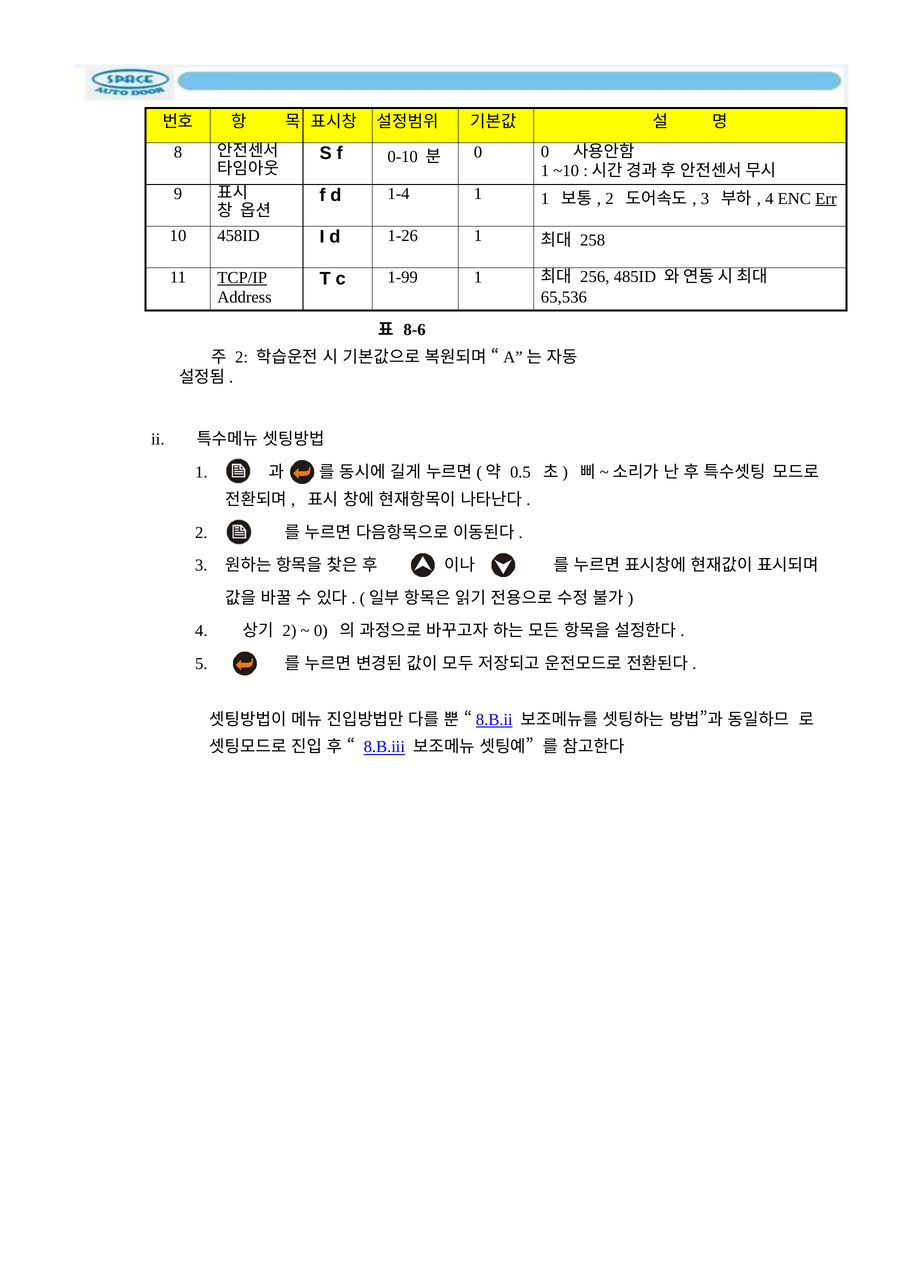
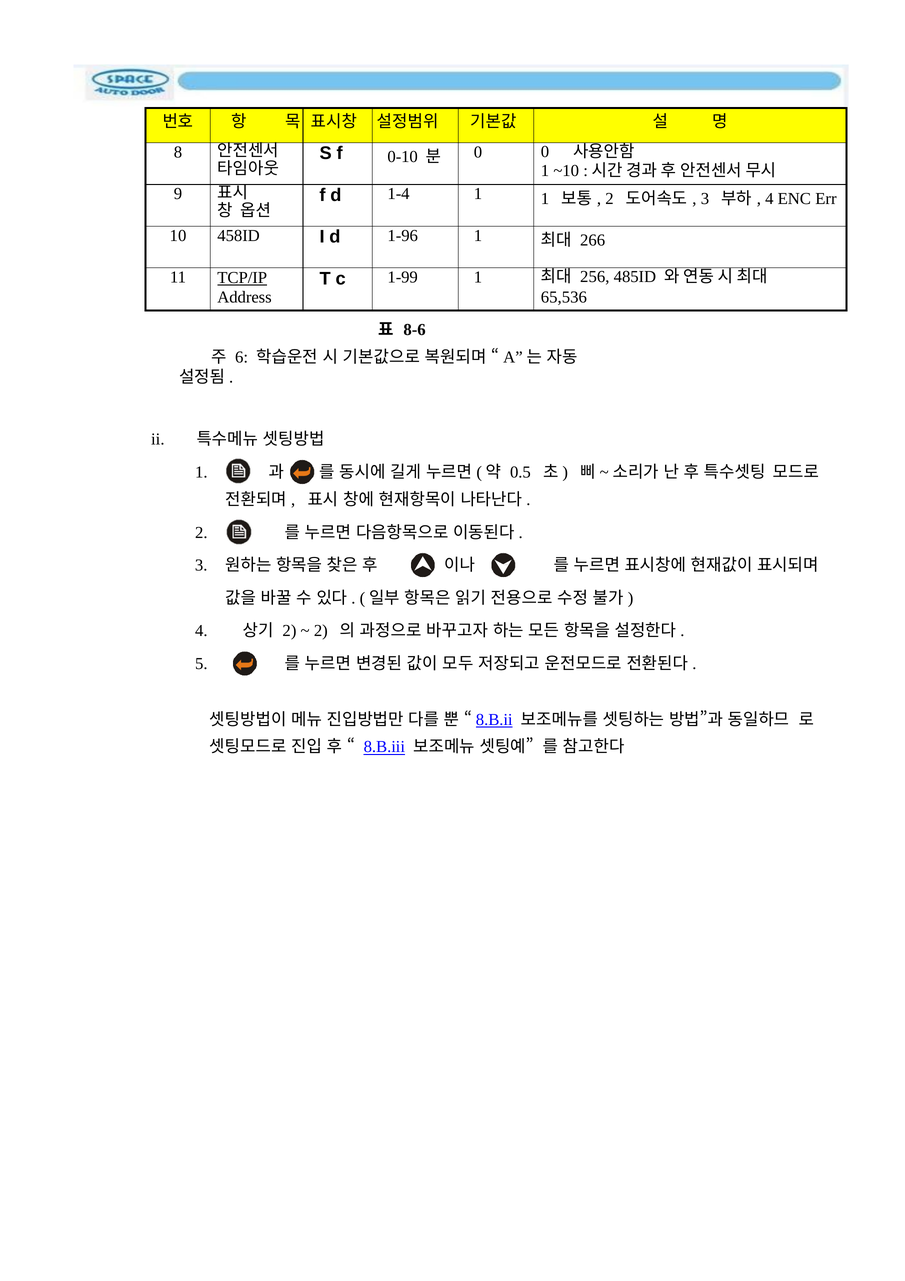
Err underline: present -> none
1-26: 1-26 -> 1-96
258: 258 -> 266
2 at (242, 357): 2 -> 6
0 at (321, 631): 0 -> 2
